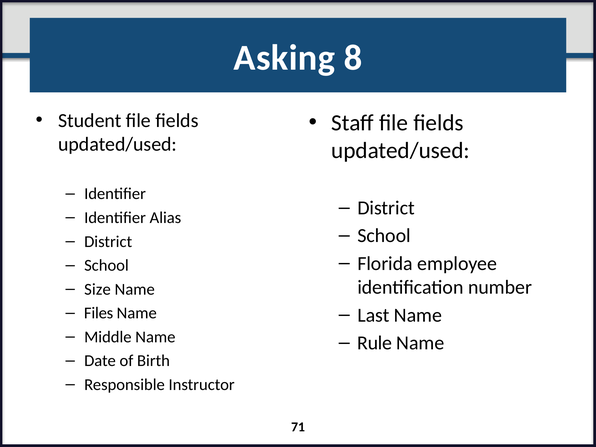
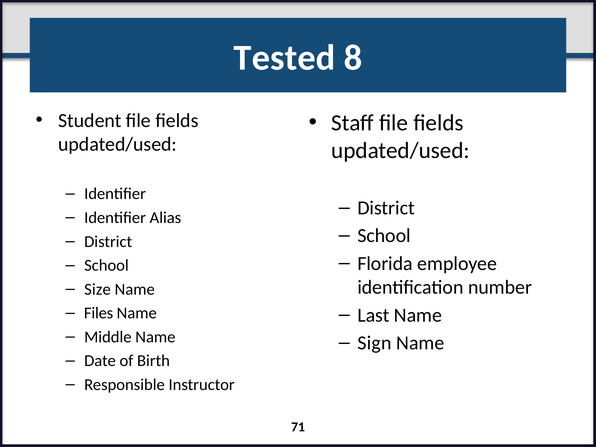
Asking: Asking -> Tested
Rule: Rule -> Sign
